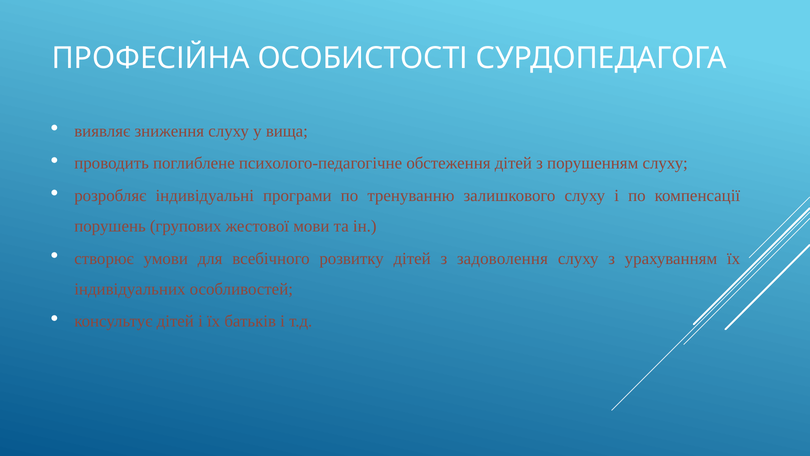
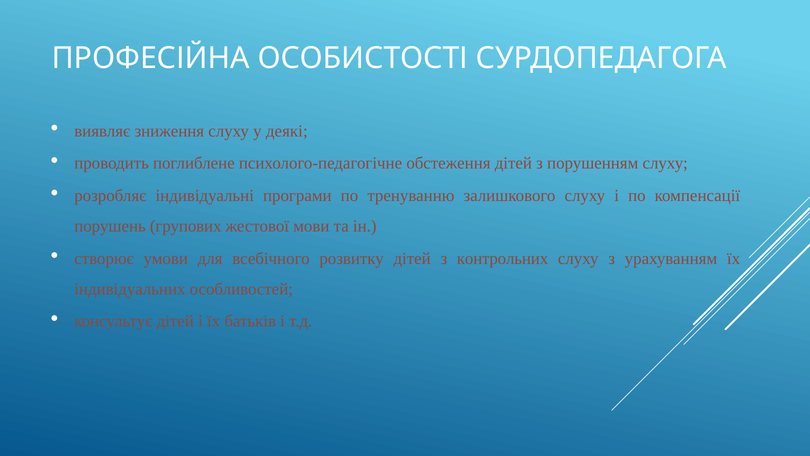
вища: вища -> деякі
задоволення: задоволення -> контрольних
